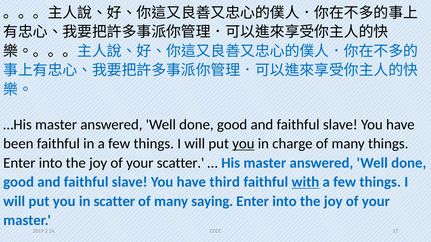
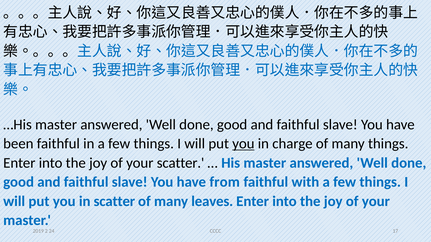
third: third -> from
with underline: present -> none
saying: saying -> leaves
